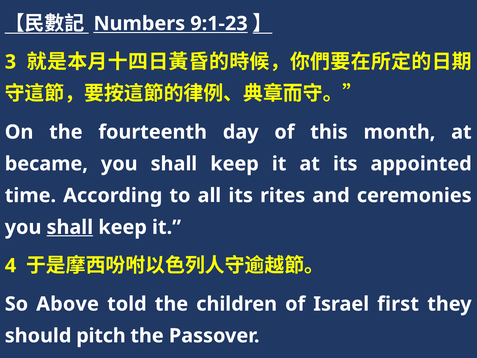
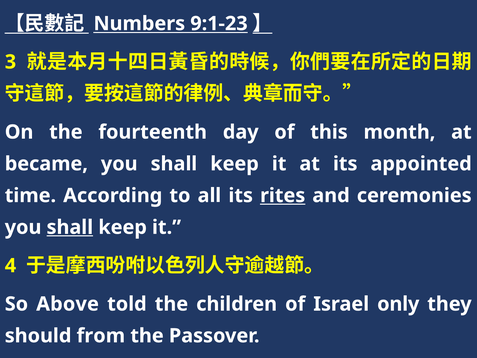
rites underline: none -> present
first: first -> only
pitch: pitch -> from
